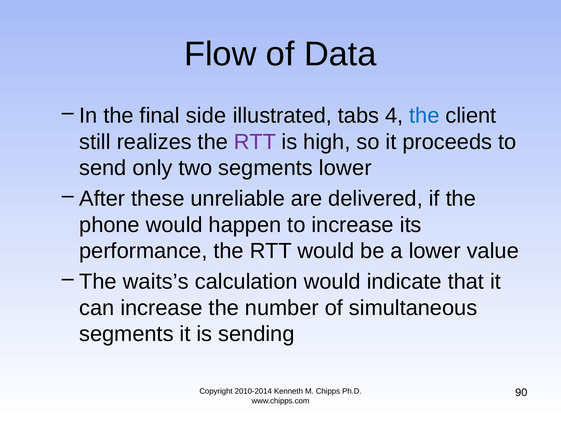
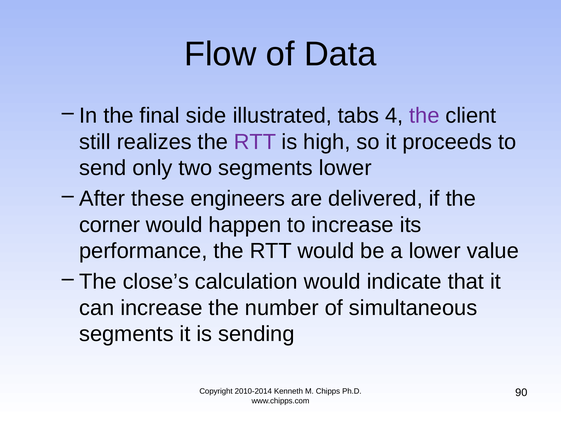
the at (424, 116) colour: blue -> purple
unreliable: unreliable -> engineers
phone: phone -> corner
waits’s: waits’s -> close’s
